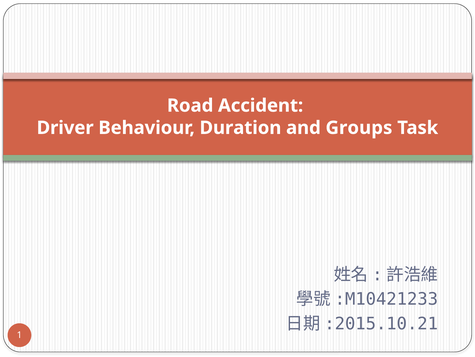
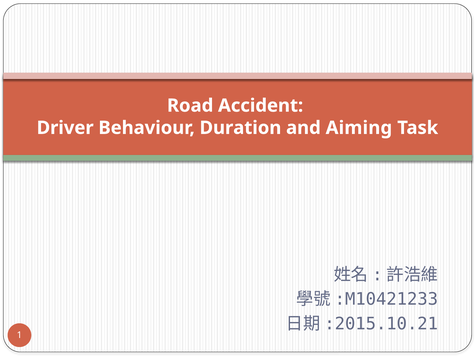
Groups: Groups -> Aiming
